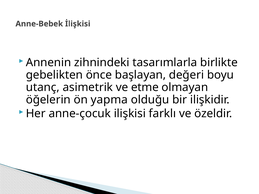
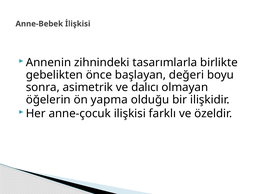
utanç: utanç -> sonra
etme: etme -> dalıcı
